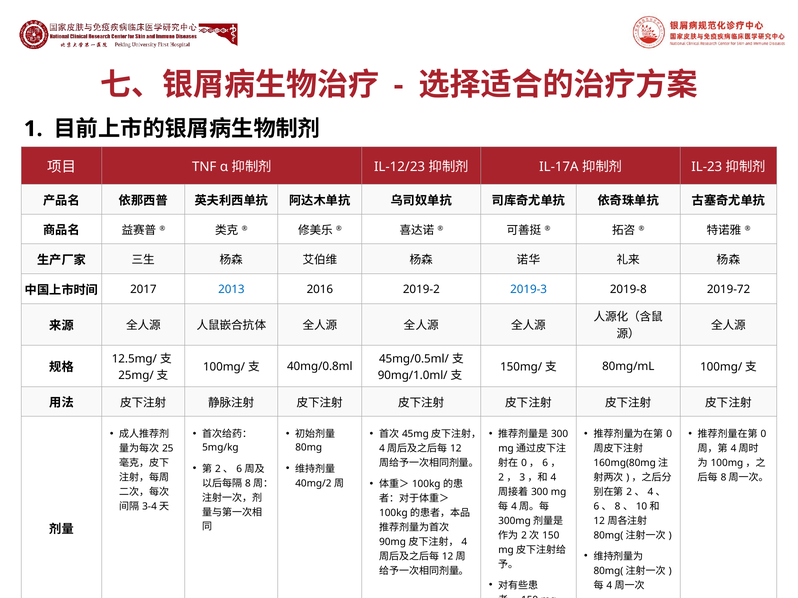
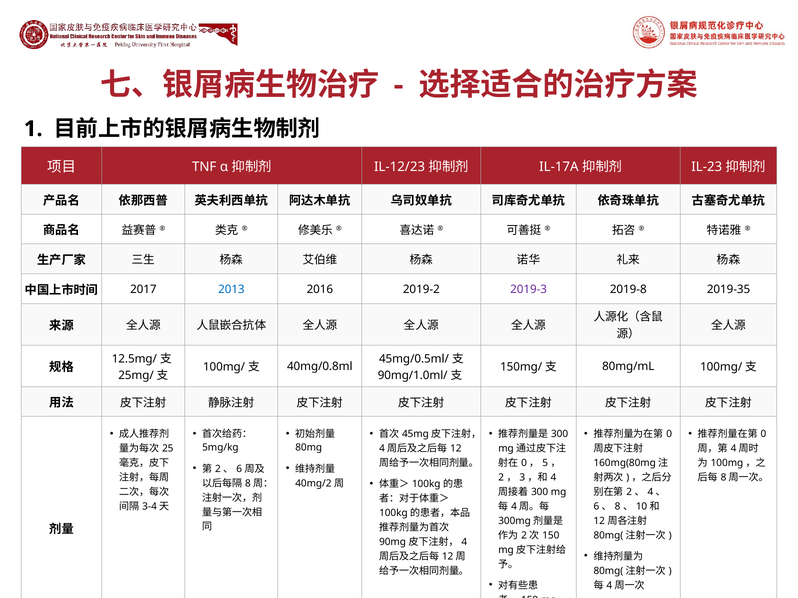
2019-3 colour: blue -> purple
2019-72: 2019-72 -> 2019-35
6 at (545, 463): 6 -> 5
